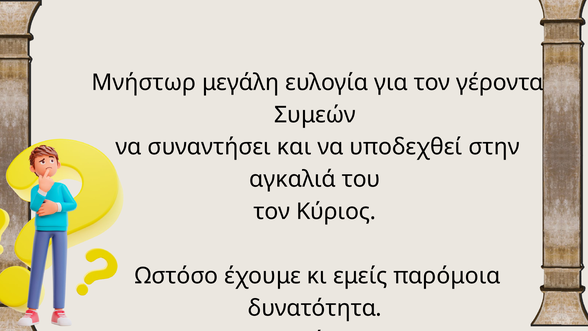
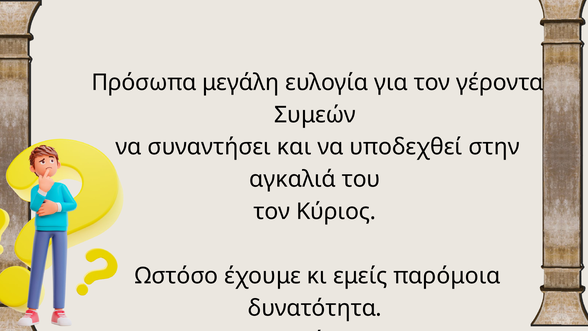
Μνήστωρ: Μνήστωρ -> Πρόσωπα
